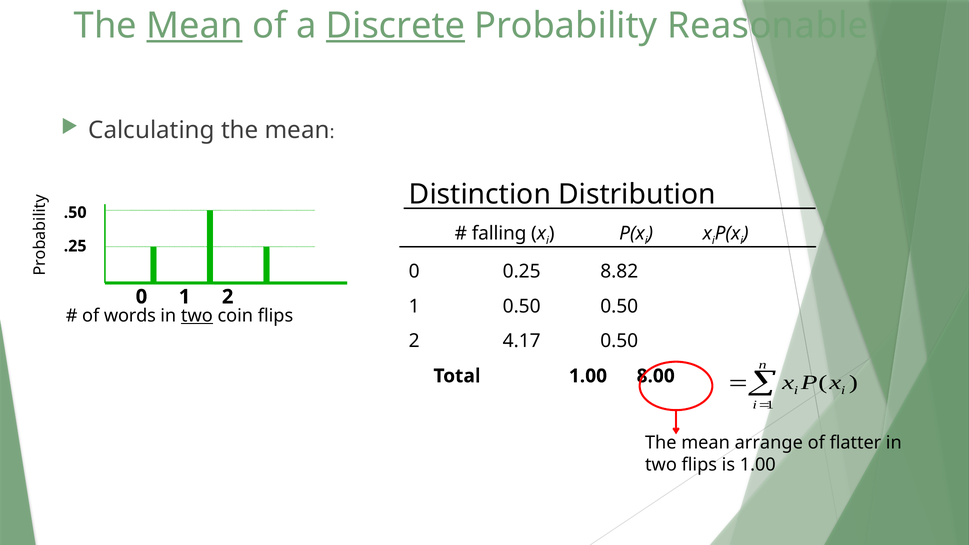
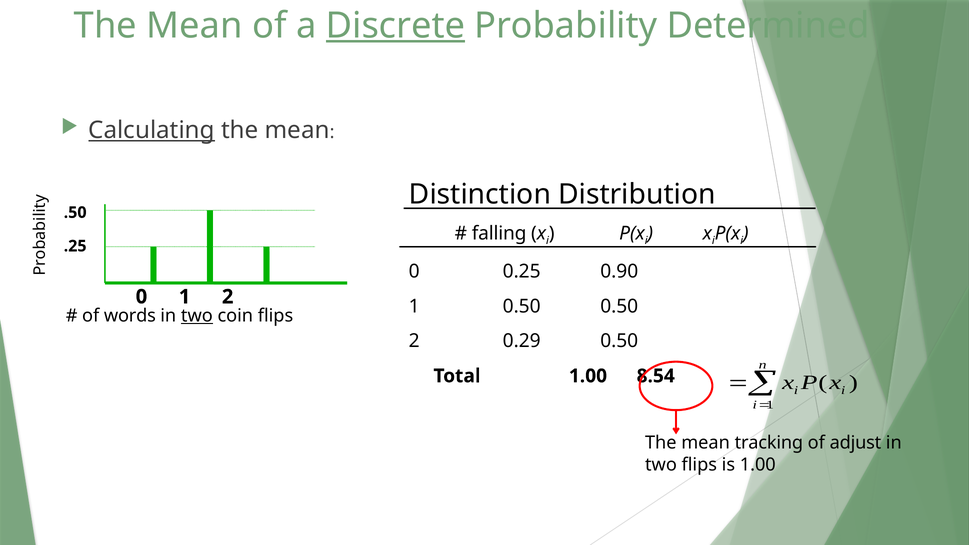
Mean at (195, 26) underline: present -> none
Reasonable: Reasonable -> Determined
Calculating underline: none -> present
8.82: 8.82 -> 0.90
4.17: 4.17 -> 0.29
8.00: 8.00 -> 8.54
arrange: arrange -> tracking
flatter: flatter -> adjust
